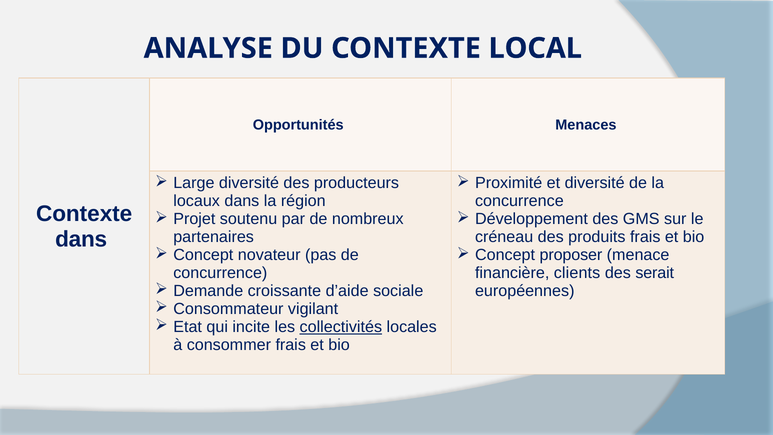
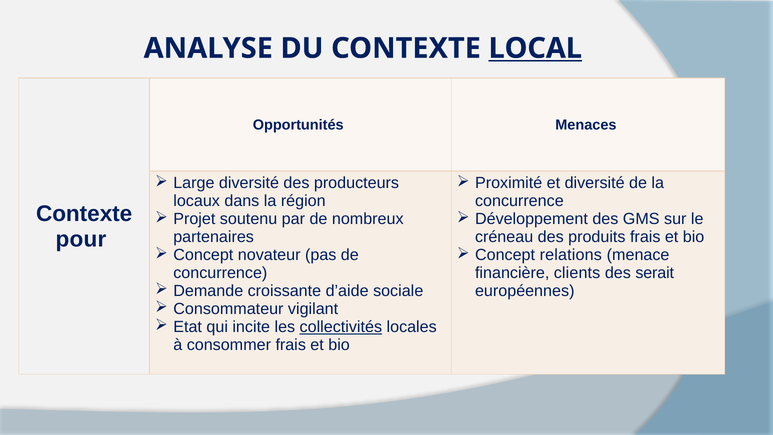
LOCAL underline: none -> present
dans at (81, 239): dans -> pour
proposer: proposer -> relations
